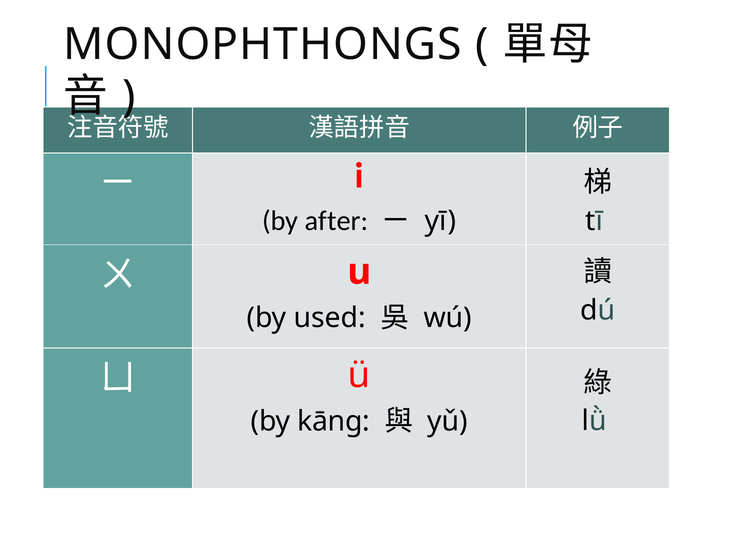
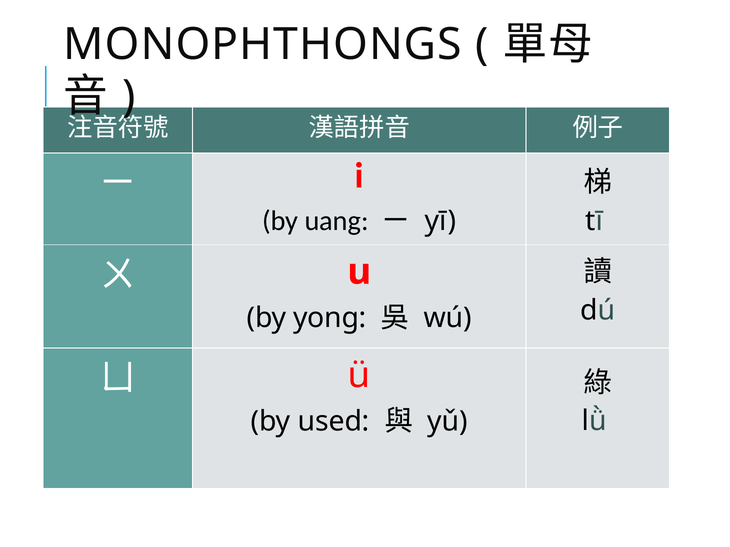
after: after -> uang
used: used -> yong
kāng: kāng -> used
